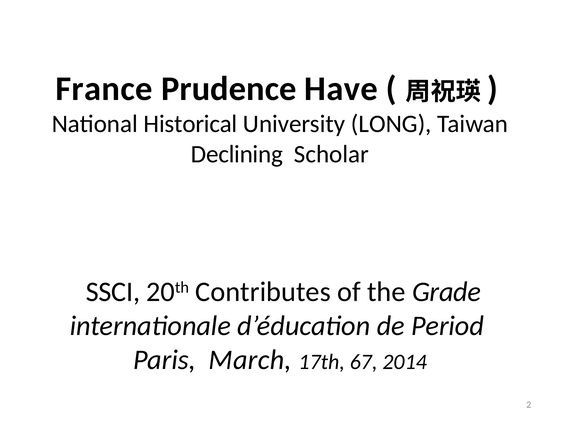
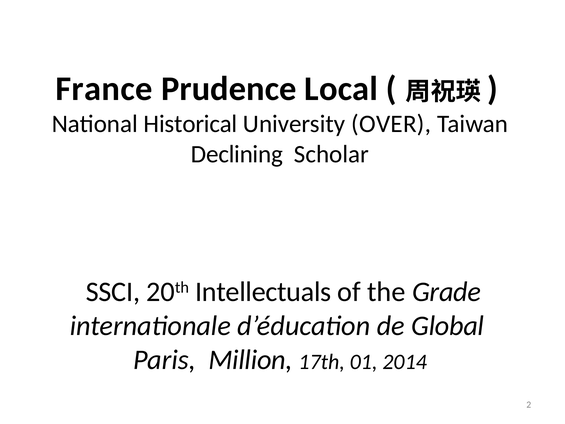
Have: Have -> Local
LONG: LONG -> OVER
Contributes: Contributes -> Intellectuals
Period: Period -> Global
March: March -> Million
67: 67 -> 01
